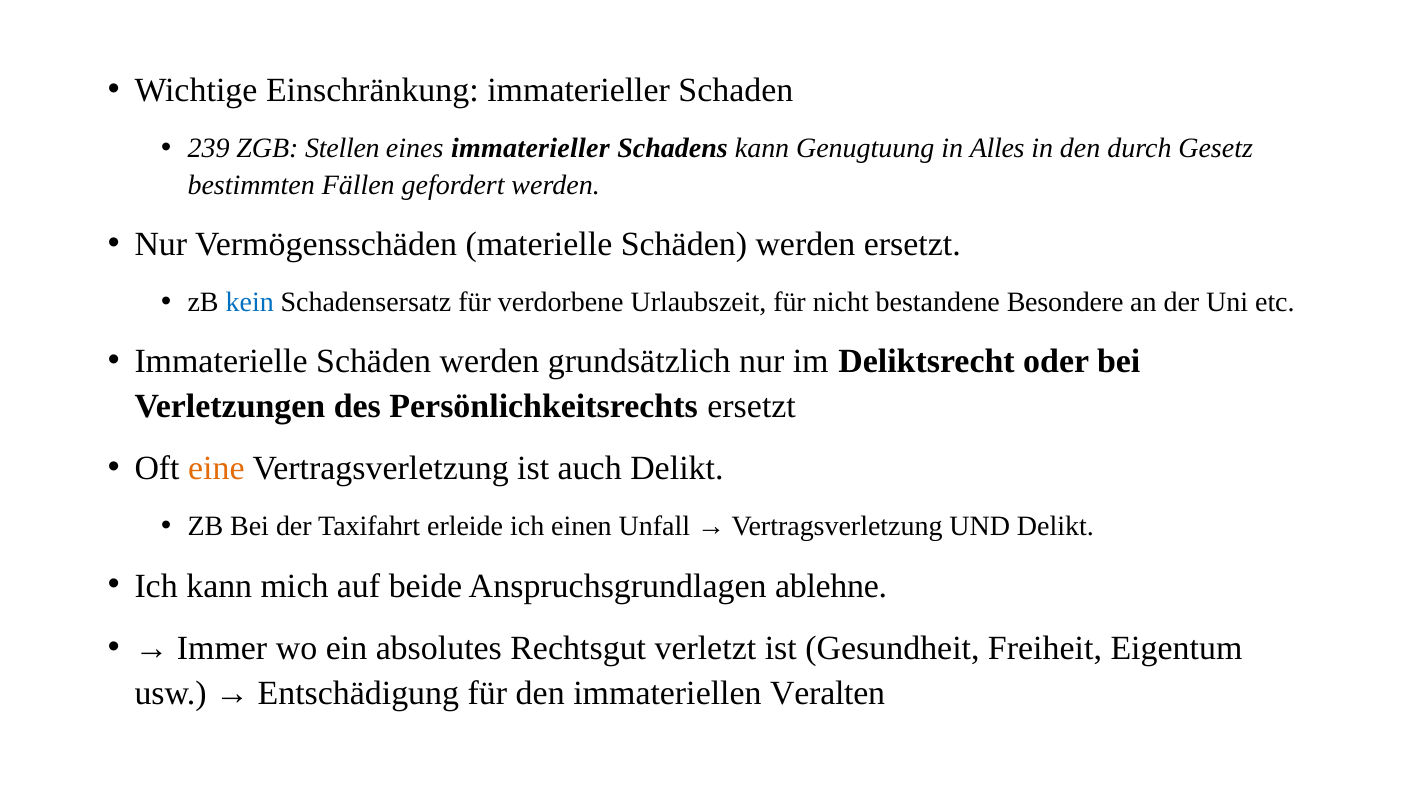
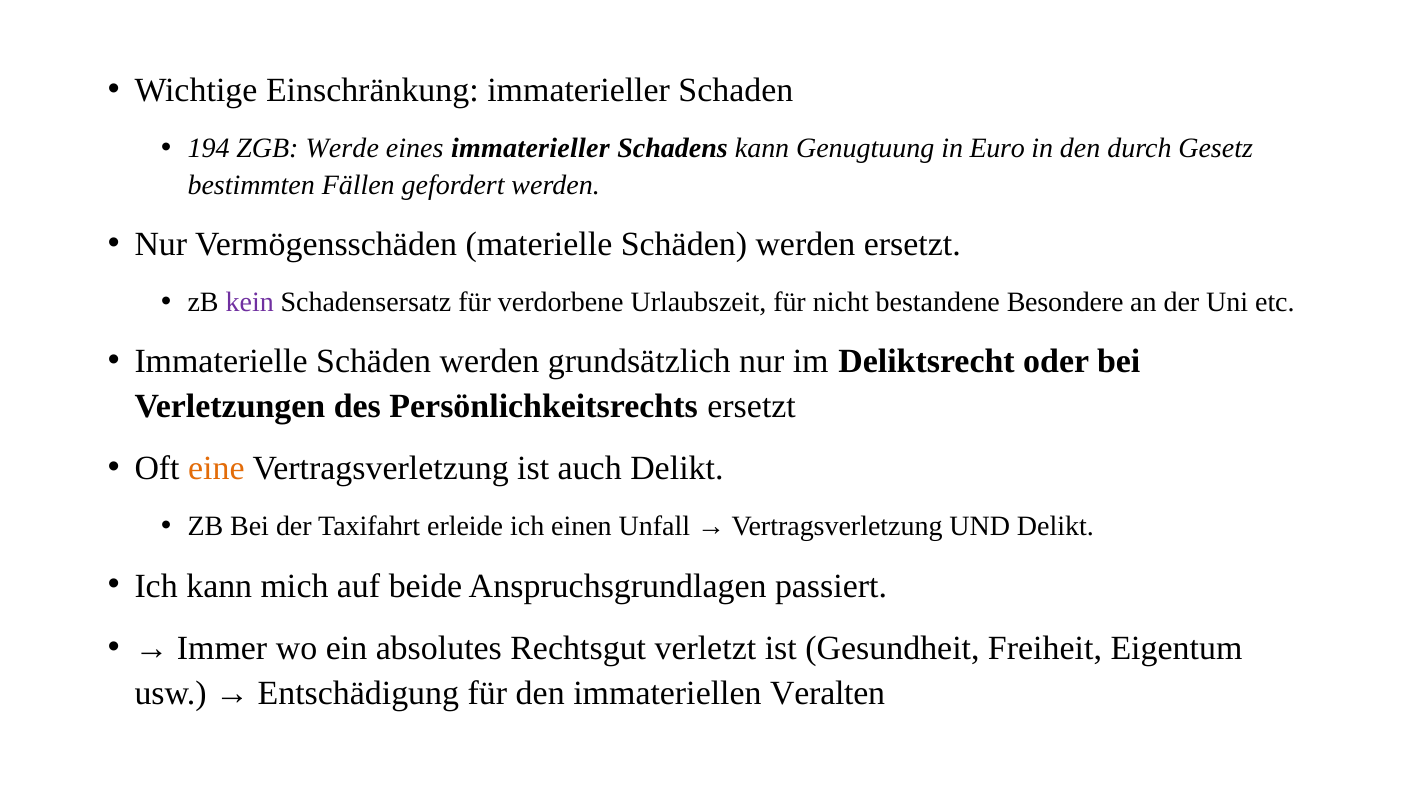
239: 239 -> 194
Stellen: Stellen -> Werde
Alles: Alles -> Euro
kein colour: blue -> purple
ablehne: ablehne -> passiert
